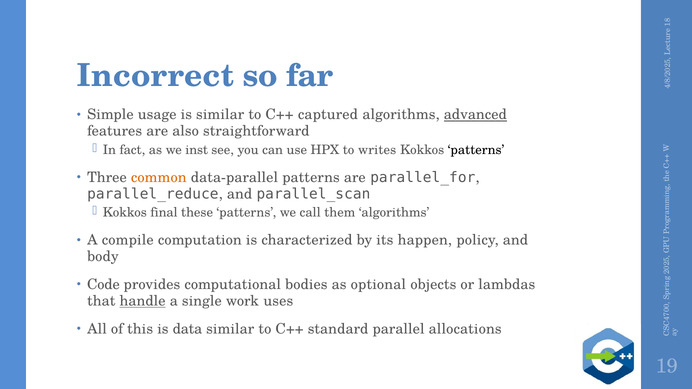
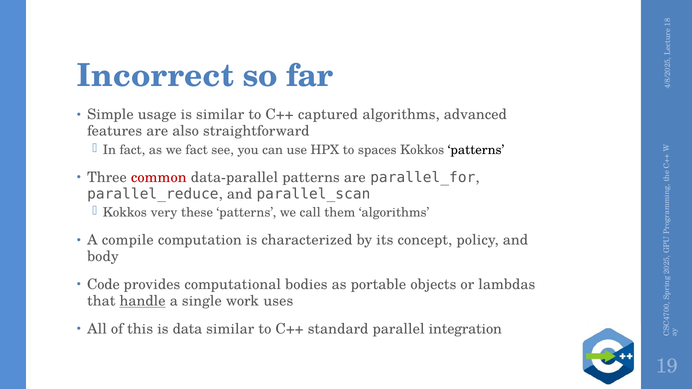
advanced underline: present -> none
we inst: inst -> fact
writes: writes -> spaces
common colour: orange -> red
final: final -> very
happen: happen -> concept
optional: optional -> portable
allocations: allocations -> integration
